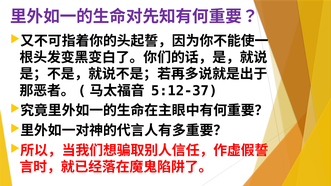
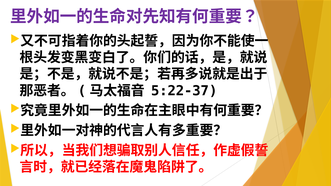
5:12-37: 5:12-37 -> 5:22-37
